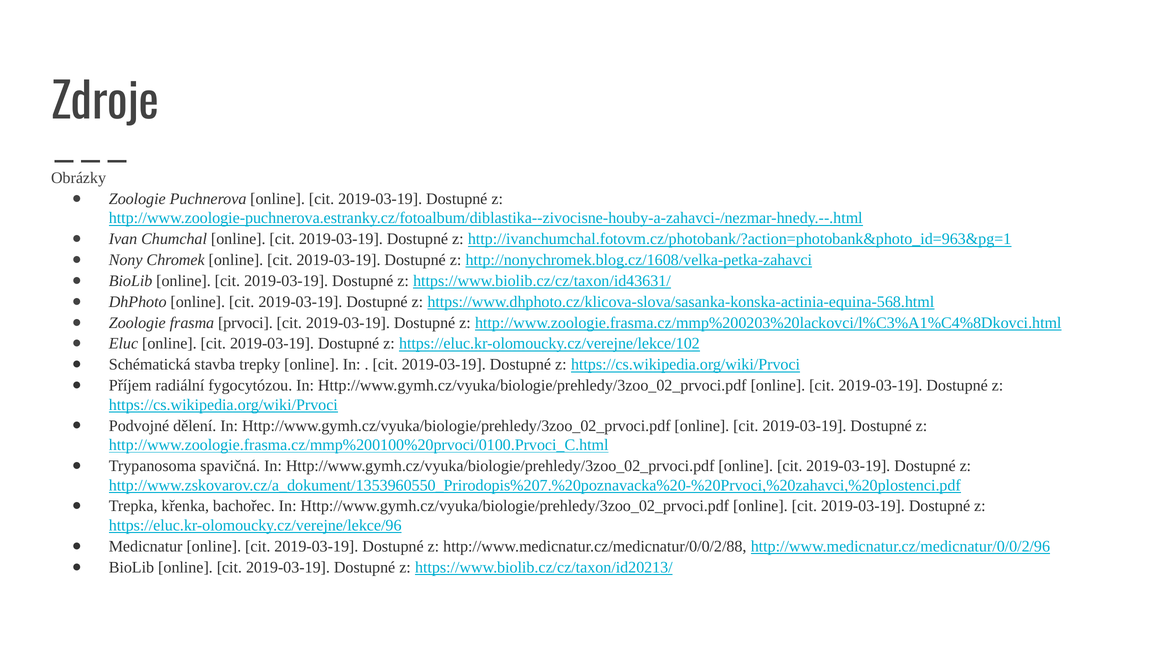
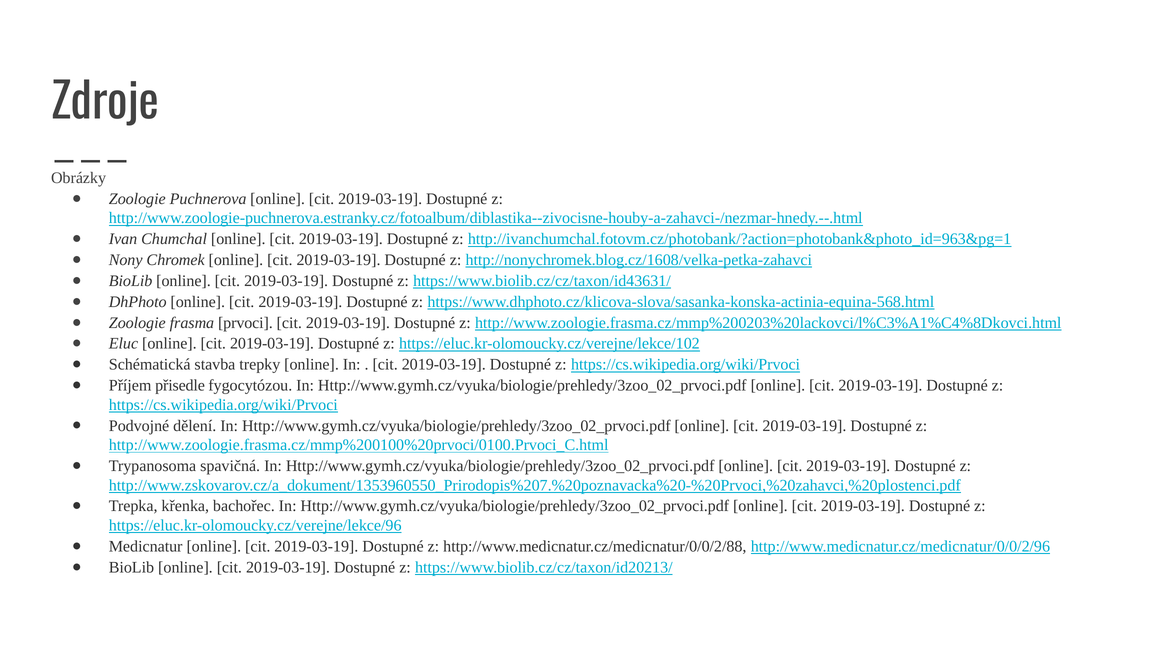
radiální: radiální -> přisedle
